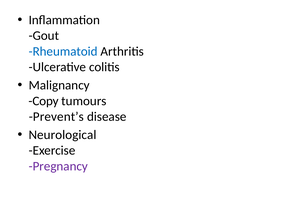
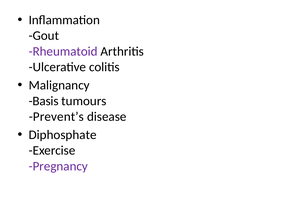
Rheumatoid colour: blue -> purple
Copy: Copy -> Basis
Neurological: Neurological -> Diphosphate
